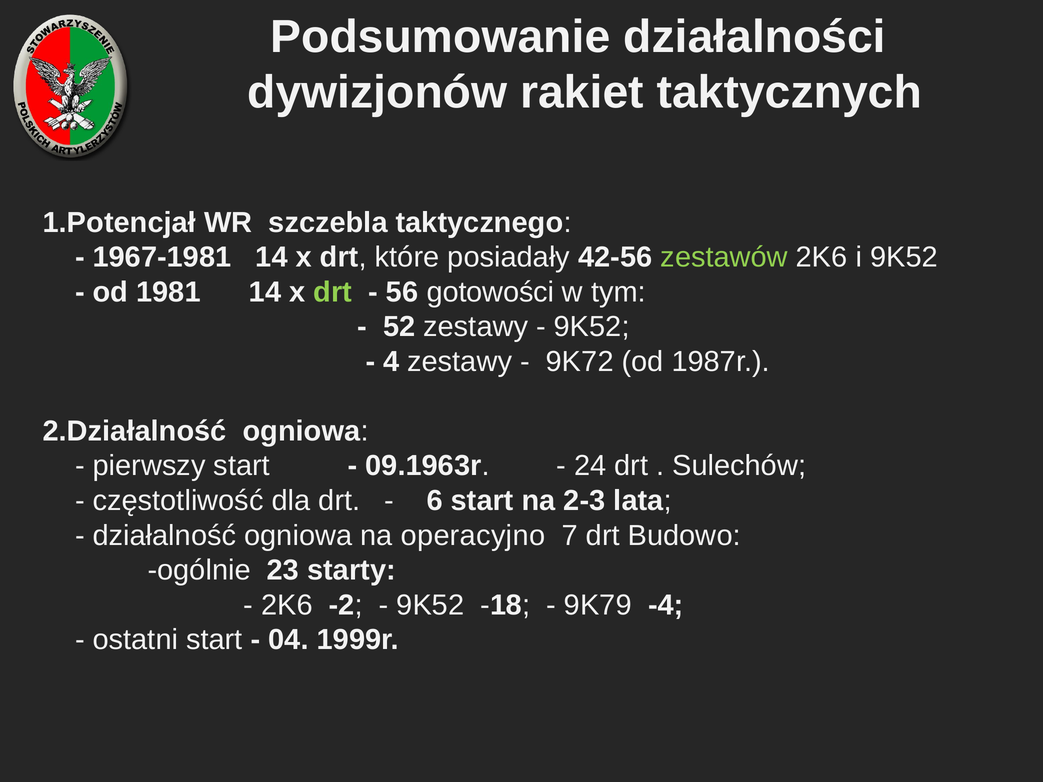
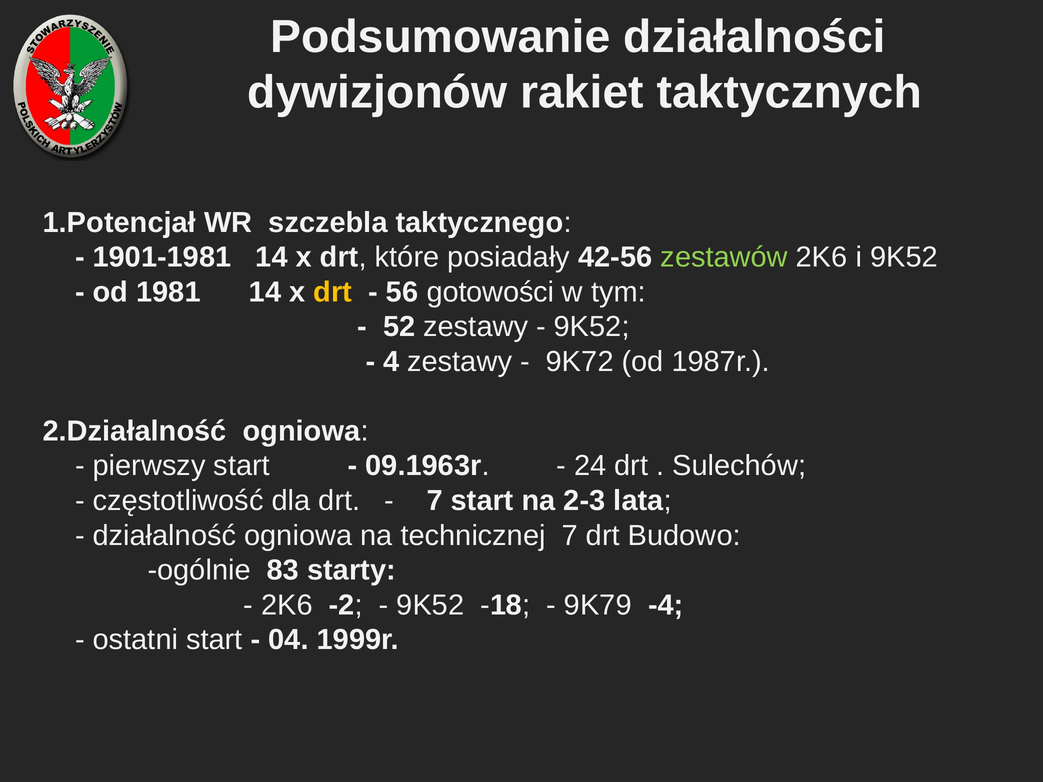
1967-1981: 1967-1981 -> 1901-1981
drt at (333, 292) colour: light green -> yellow
6 at (435, 501): 6 -> 7
operacyjno: operacyjno -> technicznej
23: 23 -> 83
